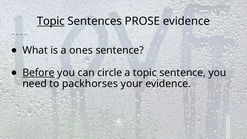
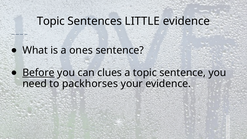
Topic at (51, 21) underline: present -> none
PROSE: PROSE -> LITTLE
circle: circle -> clues
